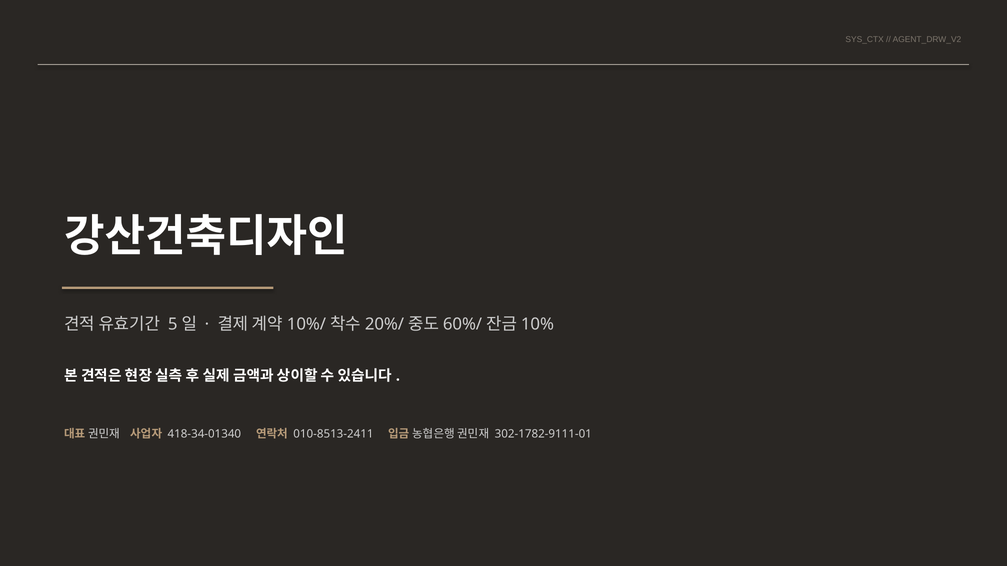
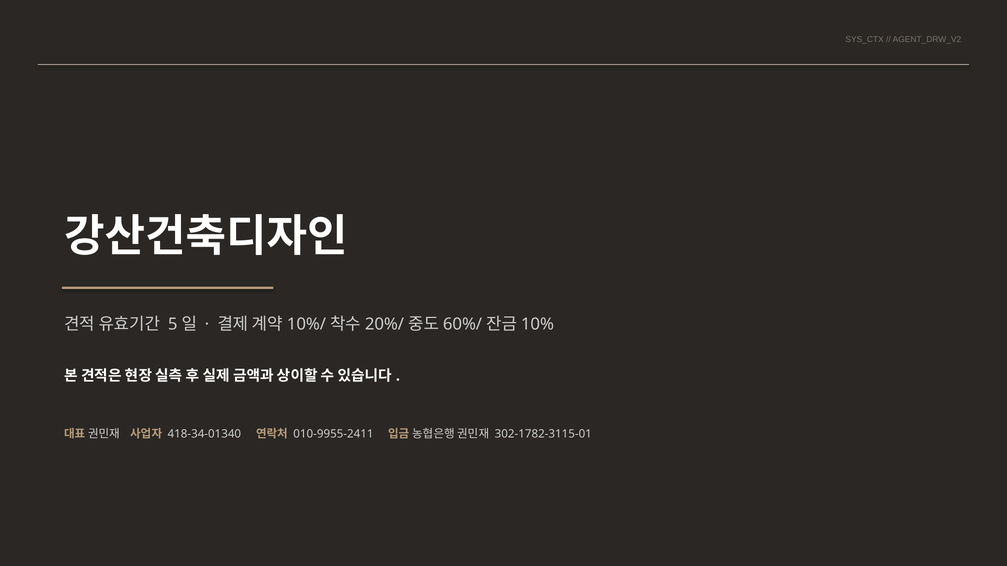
010-8513-2411: 010-8513-2411 -> 010-9955-2411
302-1782-9111-01: 302-1782-9111-01 -> 302-1782-3115-01
